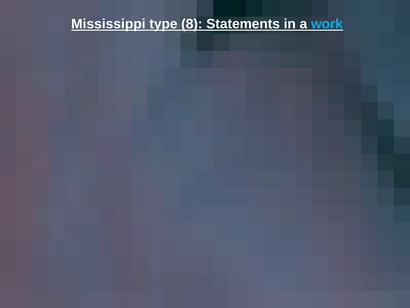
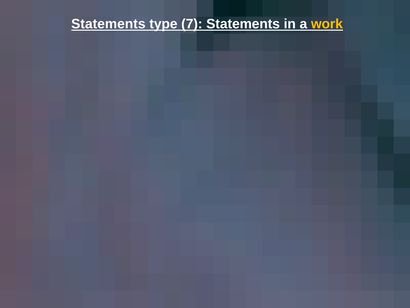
Mississippi at (108, 24): Mississippi -> Statements
8: 8 -> 7
work colour: light blue -> yellow
